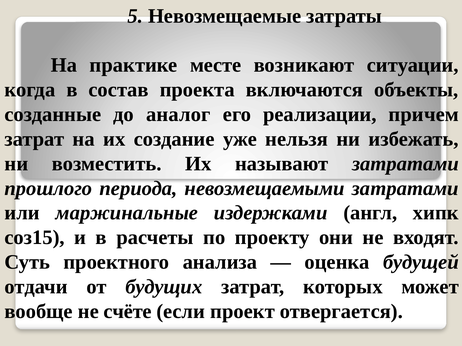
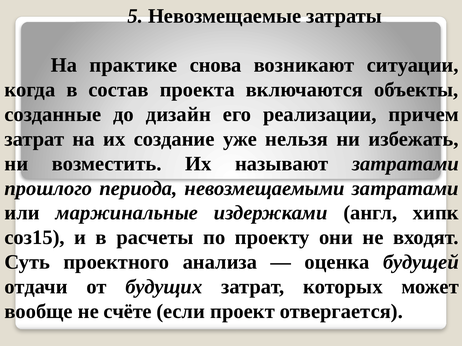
месте: месте -> снова
аналог: аналог -> дизайн
